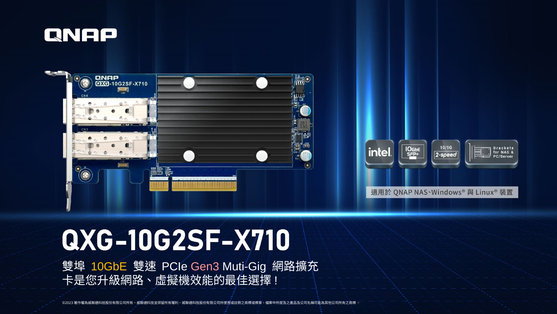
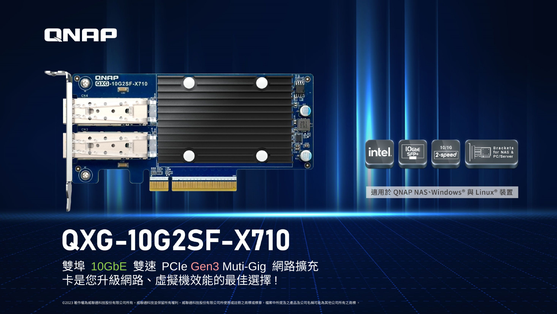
10GbE colour: yellow -> light green
